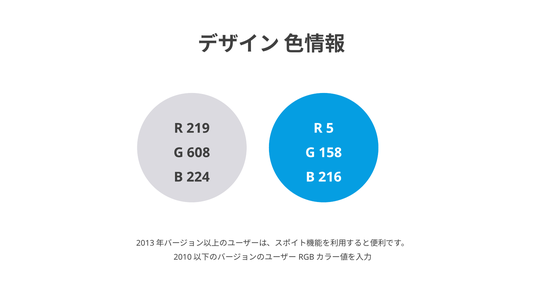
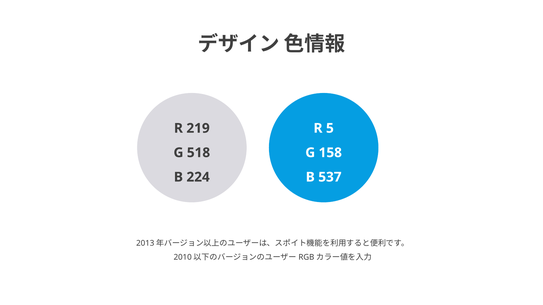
608: 608 -> 518
216: 216 -> 537
